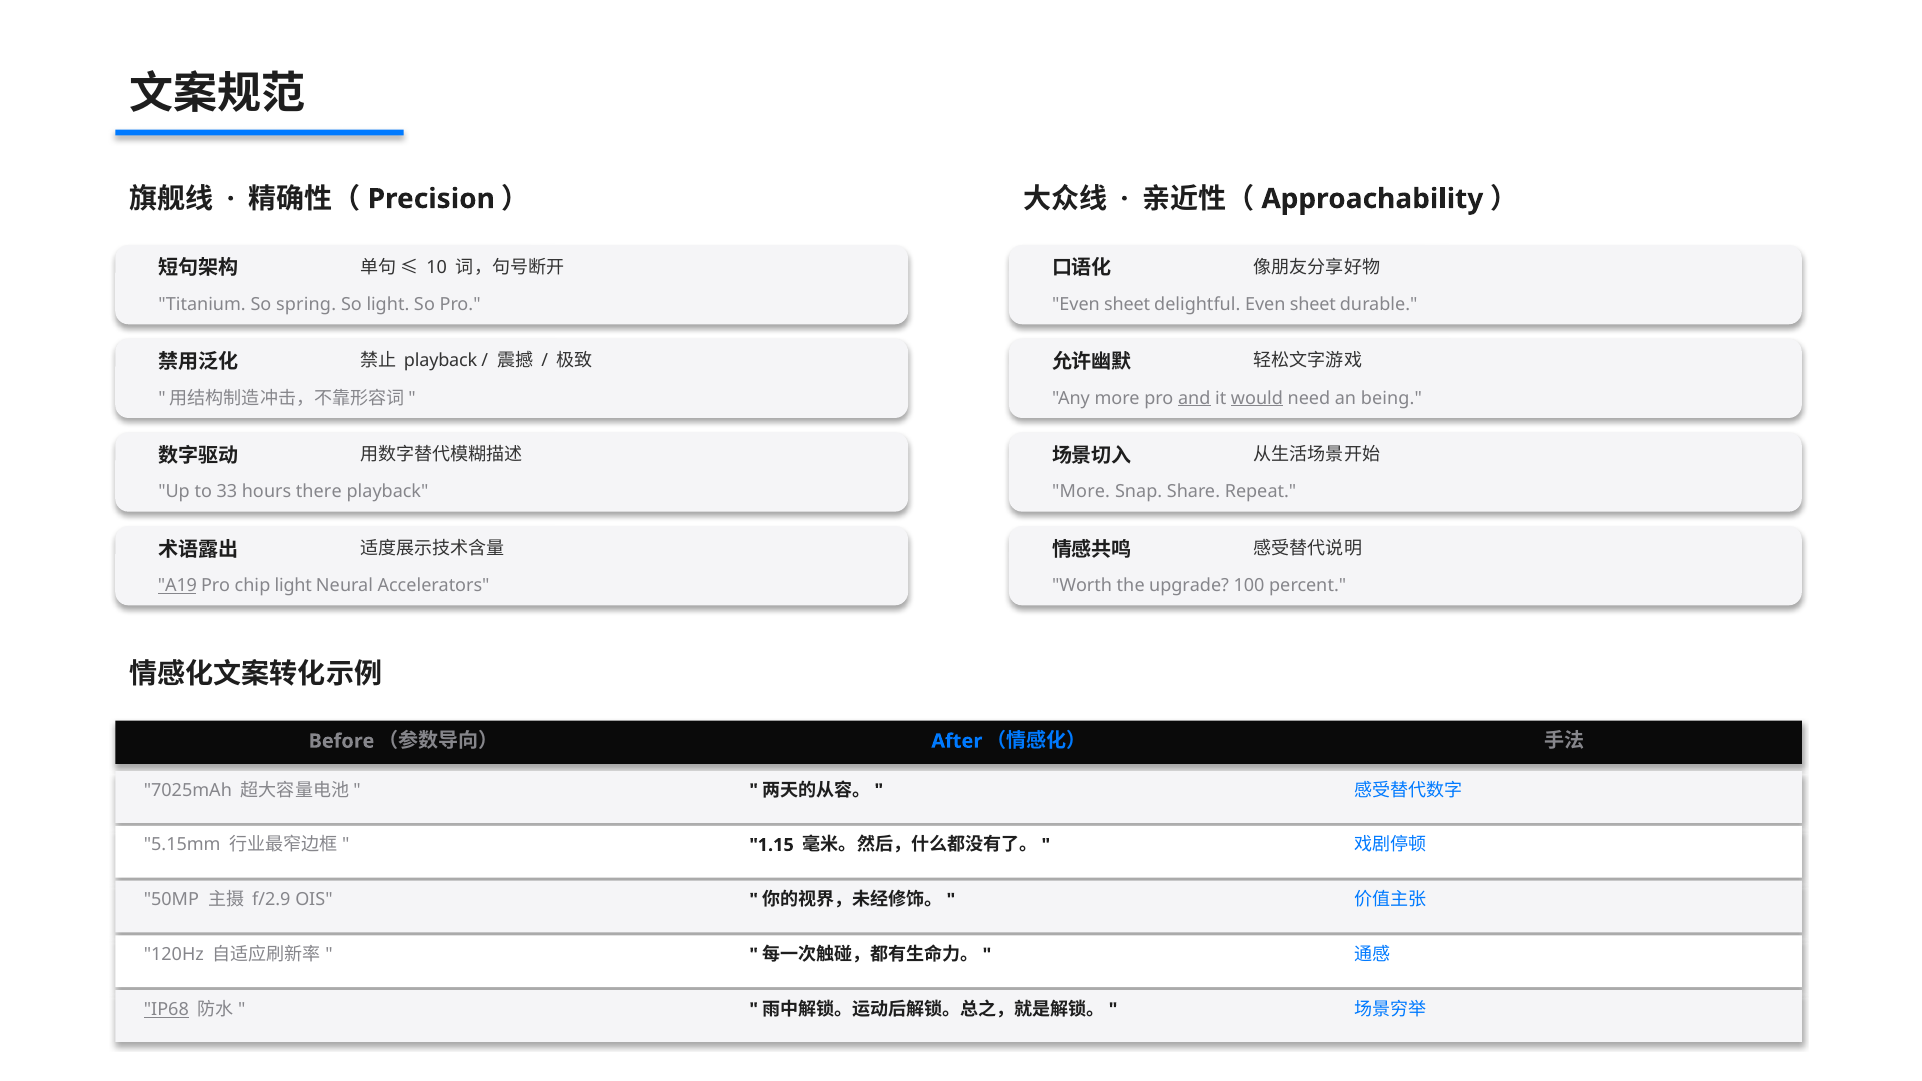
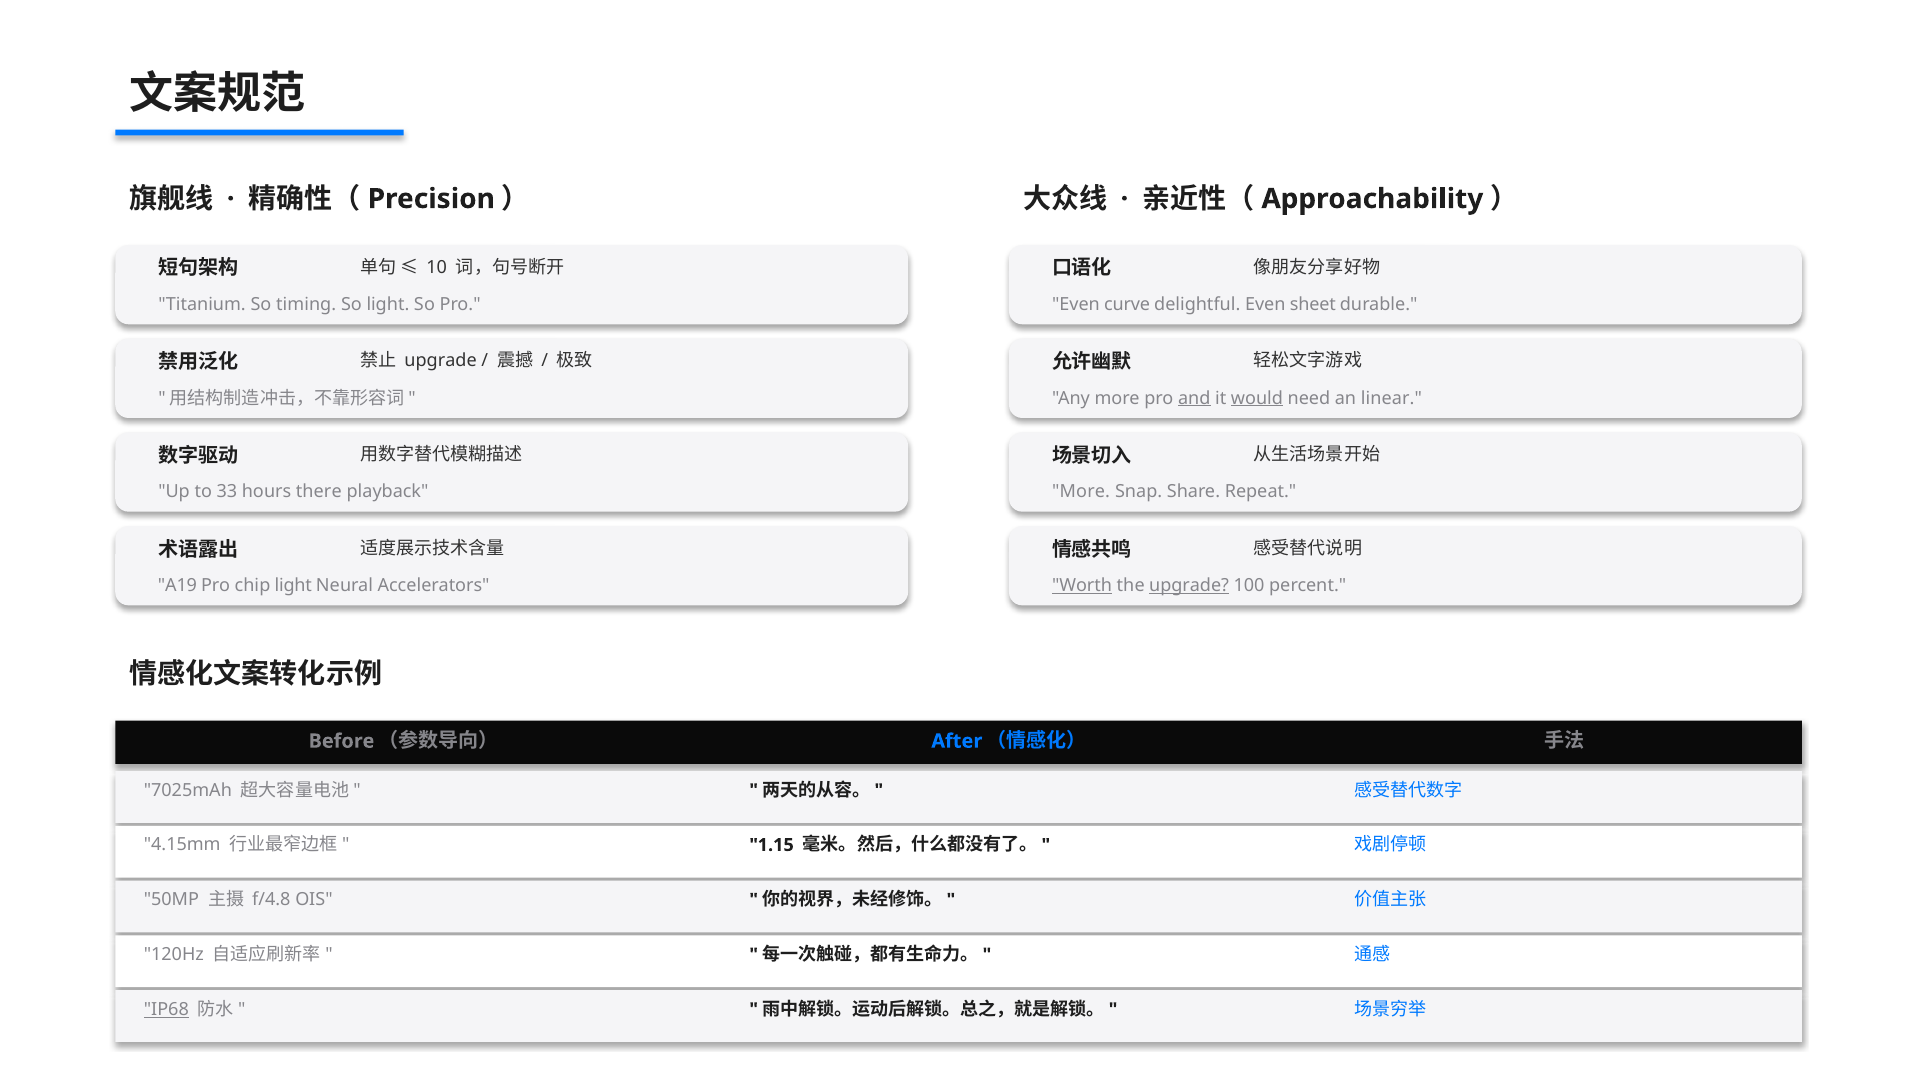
spring: spring -> timing
sheet at (1127, 305): sheet -> curve
playback at (441, 361): playback -> upgrade
being: being -> linear
A19 underline: present -> none
Worth underline: none -> present
upgrade at (1189, 586) underline: none -> present
5.15mm: 5.15mm -> 4.15mm
f/2.9: f/2.9 -> f/4.8
